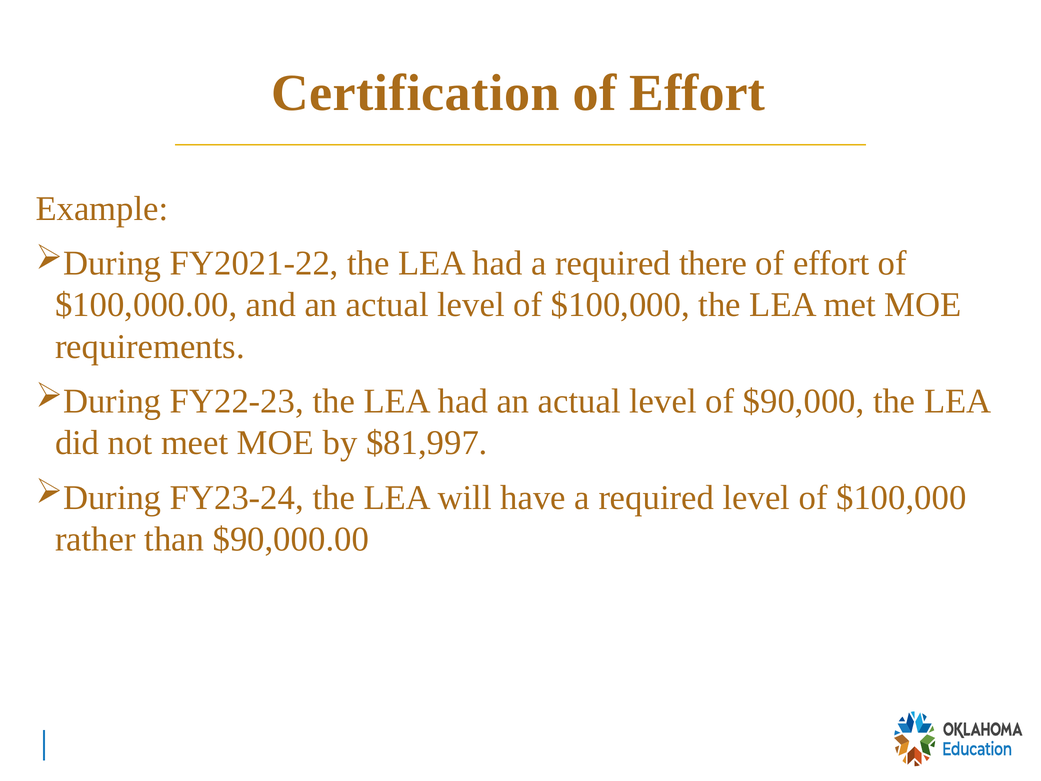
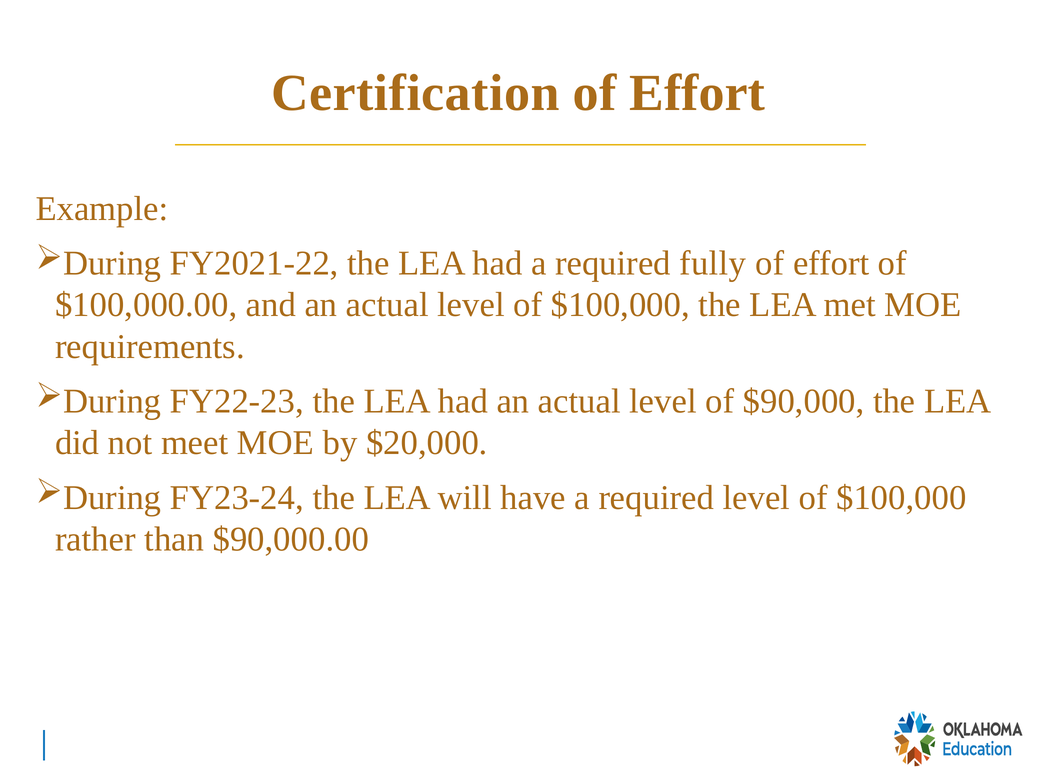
there: there -> fully
$81,997: $81,997 -> $20,000
